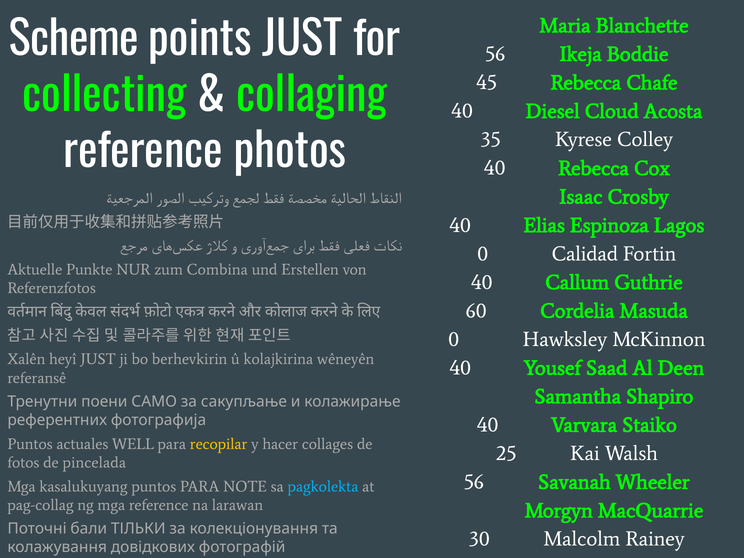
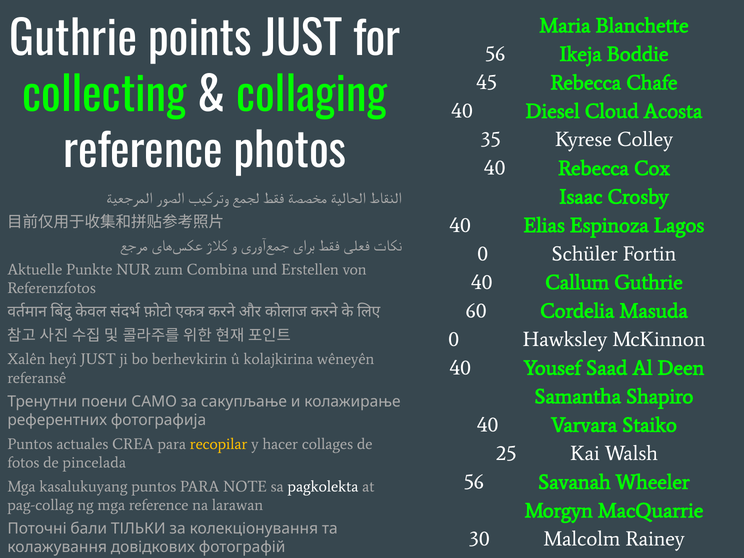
Scheme at (74, 40): Scheme -> Guthrie
Calidad: Calidad -> Schüler
WELL: WELL -> CREA
pagkolekta colour: light blue -> white
